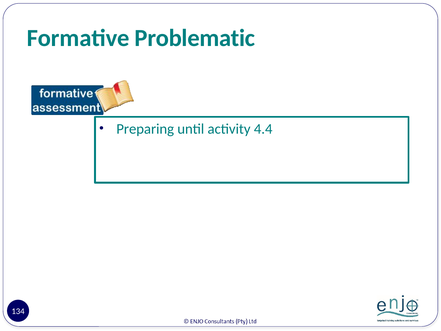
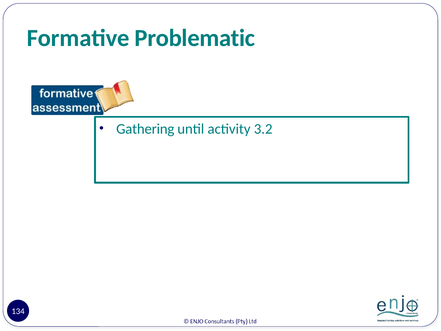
Preparing: Preparing -> Gathering
4.4: 4.4 -> 3.2
